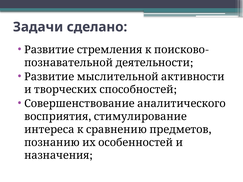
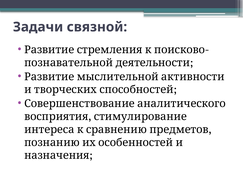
сделано: сделано -> связной
